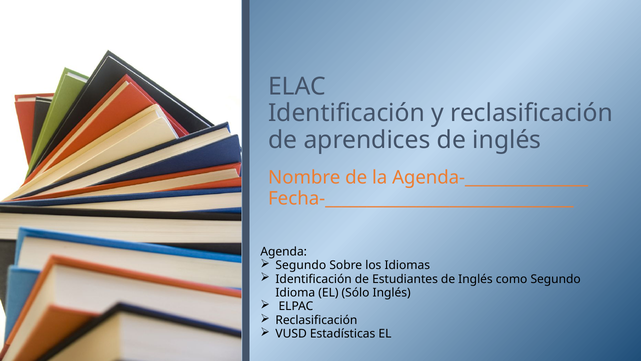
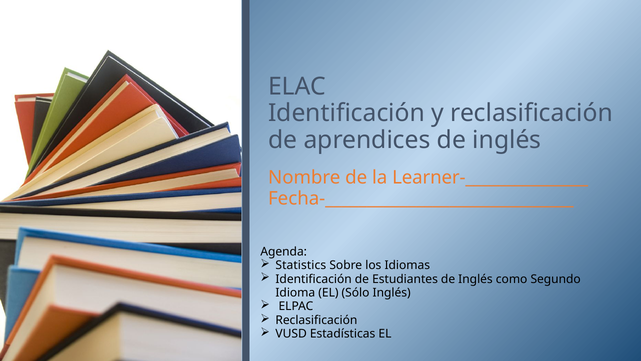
Agenda-_______________: Agenda-_______________ -> Learner-_______________
Segundo at (301, 265): Segundo -> Statistics
